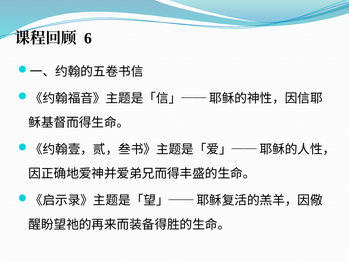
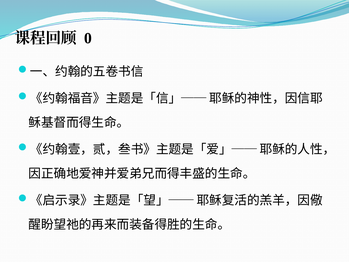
6: 6 -> 0
